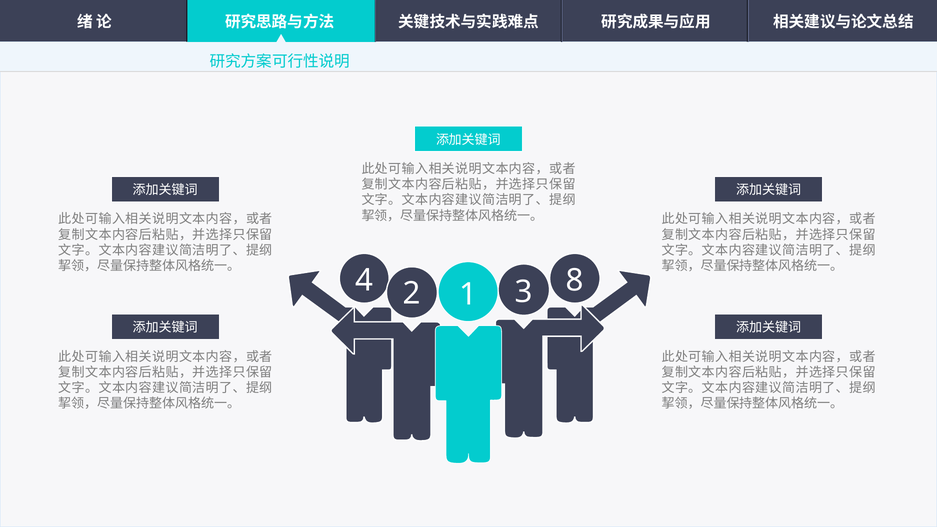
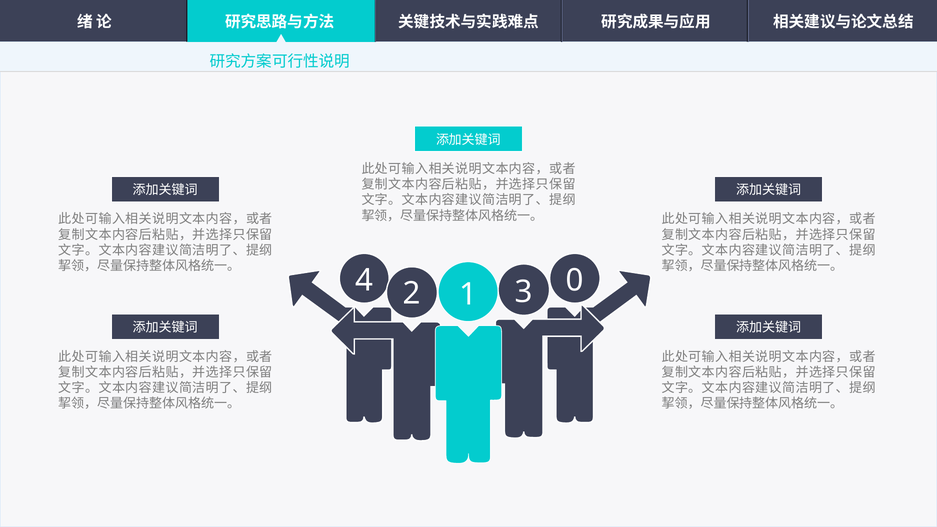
8: 8 -> 0
